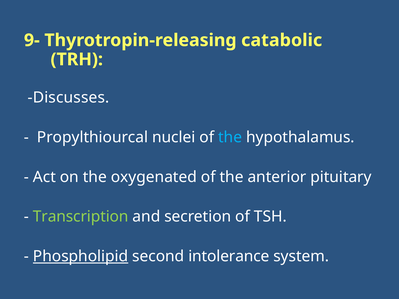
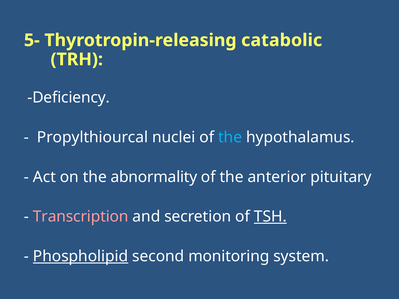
9-: 9- -> 5-
Discusses: Discusses -> Deficiency
oxygenated: oxygenated -> abnormality
Transcription colour: light green -> pink
TSH underline: none -> present
intolerance: intolerance -> monitoring
